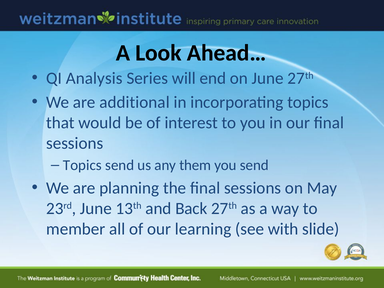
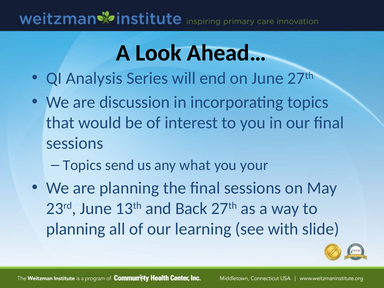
additional: additional -> discussion
them: them -> what
you send: send -> your
member at (76, 229): member -> planning
